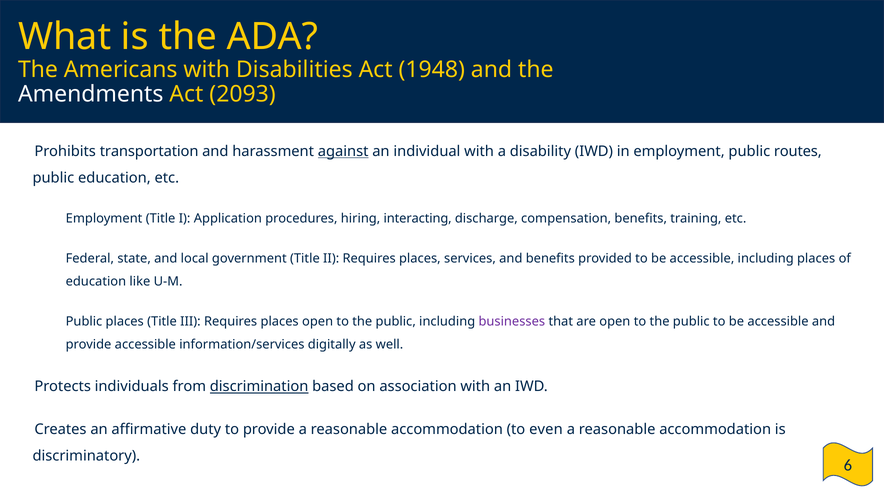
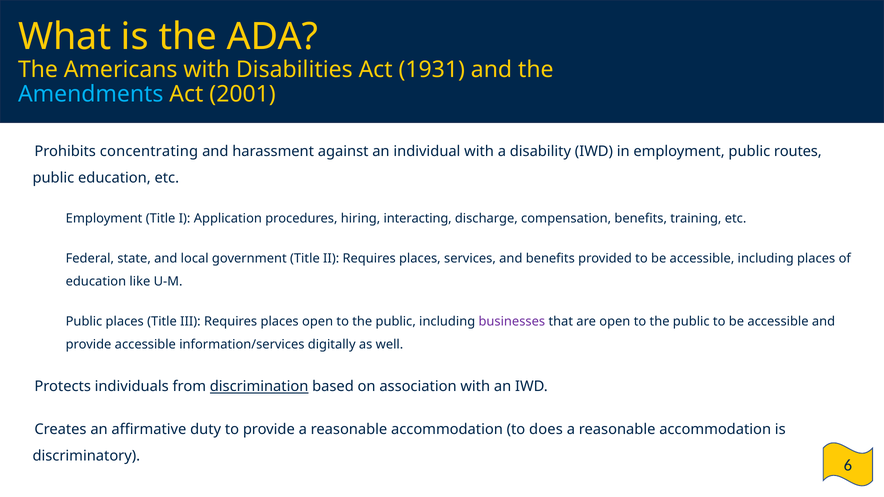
1948: 1948 -> 1931
Amendments colour: white -> light blue
2093: 2093 -> 2001
transportation: transportation -> concentrating
against underline: present -> none
even: even -> does
